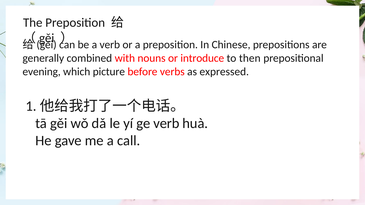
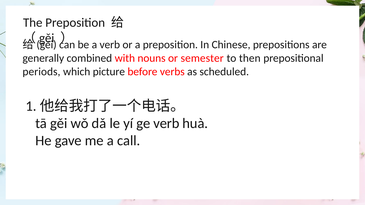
introduce: introduce -> semester
evening: evening -> periods
expressed: expressed -> scheduled
